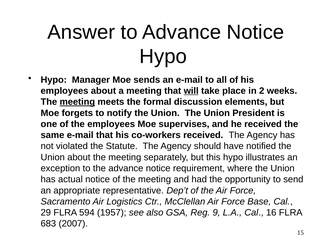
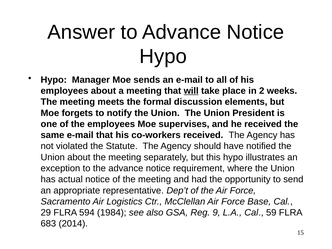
meeting at (77, 102) underline: present -> none
1957: 1957 -> 1984
16: 16 -> 59
2007: 2007 -> 2014
